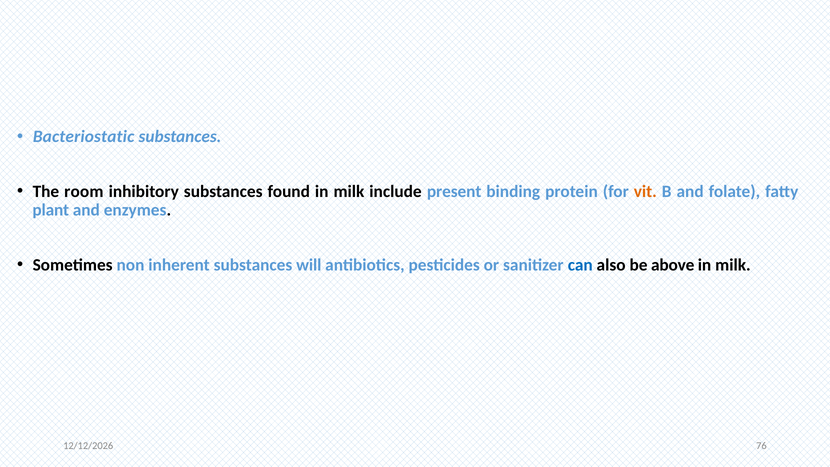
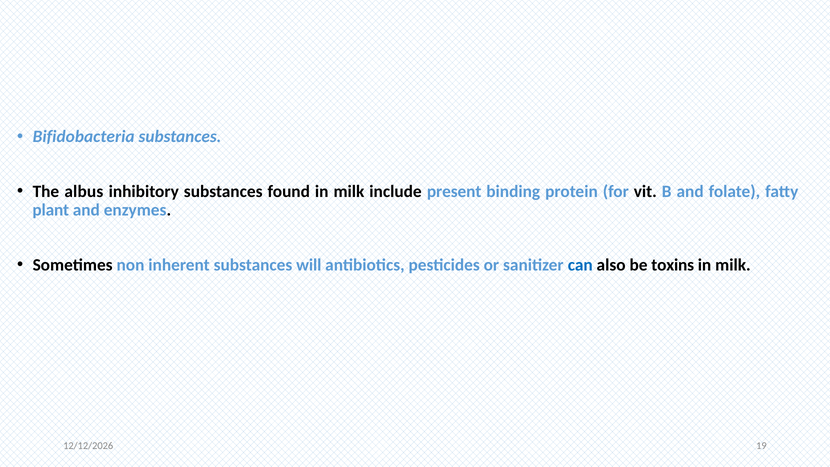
Bacteriostatic: Bacteriostatic -> Bifidobacteria
room: room -> albus
vit colour: orange -> black
above: above -> toxins
76: 76 -> 19
